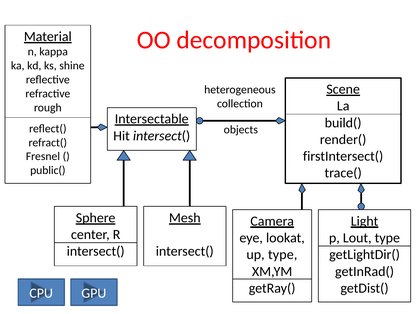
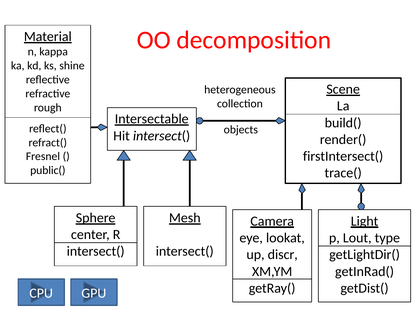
up type: type -> discr
